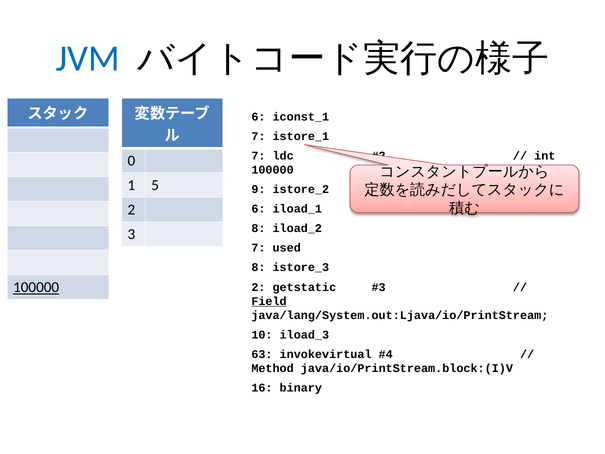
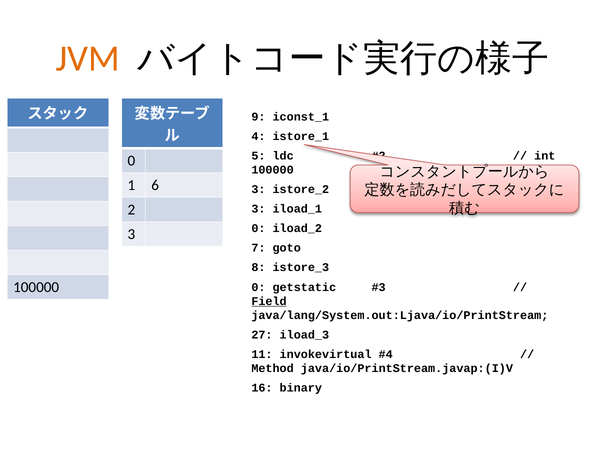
JVM colour: blue -> orange
6 at (258, 117): 6 -> 9
7 at (258, 136): 7 -> 4
7 at (258, 156): 7 -> 5
5: 5 -> 6
9 at (258, 189): 9 -> 3
6 at (258, 209): 6 -> 3
8 at (258, 228): 8 -> 0
used: used -> goto
100000 at (36, 287) underline: present -> none
2 at (258, 287): 2 -> 0
10: 10 -> 27
63: 63 -> 11
java/io/PrintStream.block:(I)V: java/io/PrintStream.block:(I)V -> java/io/PrintStream.javap:(I)V
